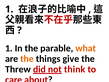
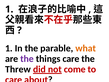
the at (27, 59) colour: orange -> purple
things give: give -> care
think: think -> come
